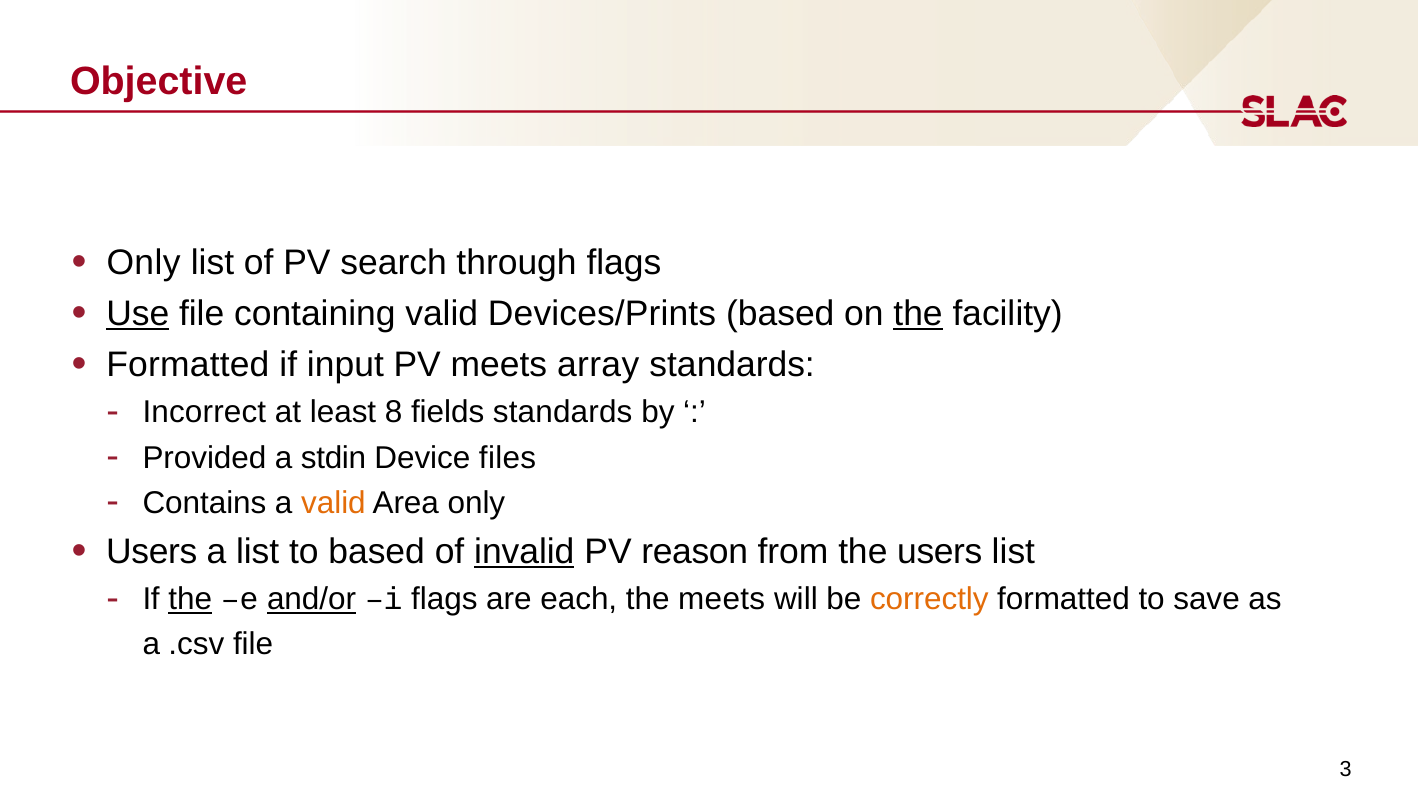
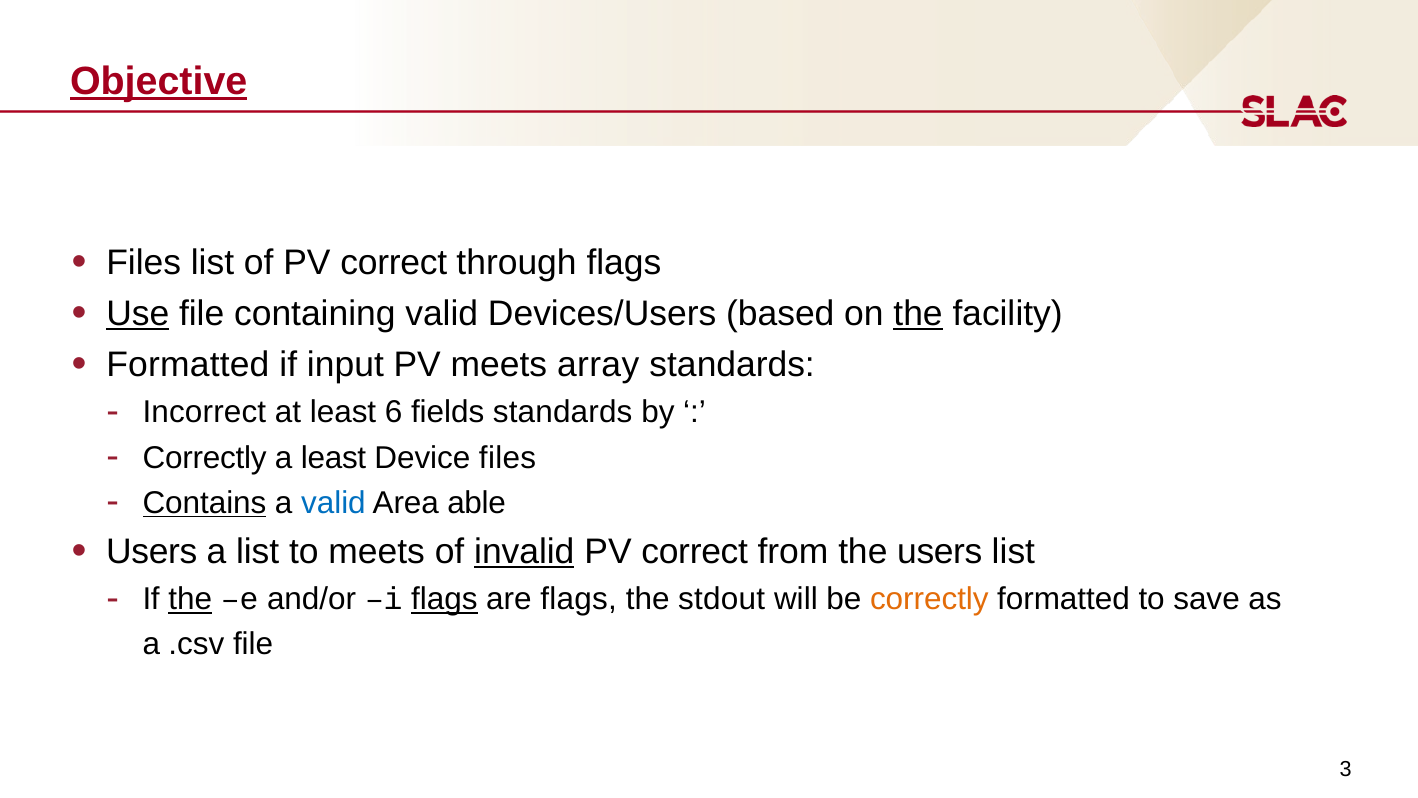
Objective underline: none -> present
Only at (144, 263): Only -> Files
of PV search: search -> correct
Devices/Prints: Devices/Prints -> Devices/Users
8: 8 -> 6
Provided at (204, 457): Provided -> Correctly
a stdin: stdin -> least
Contains underline: none -> present
valid at (333, 503) colour: orange -> blue
Area only: only -> able
to based: based -> meets
reason at (695, 552): reason -> correct
and/or underline: present -> none
flags at (444, 599) underline: none -> present
are each: each -> flags
the meets: meets -> stdout
